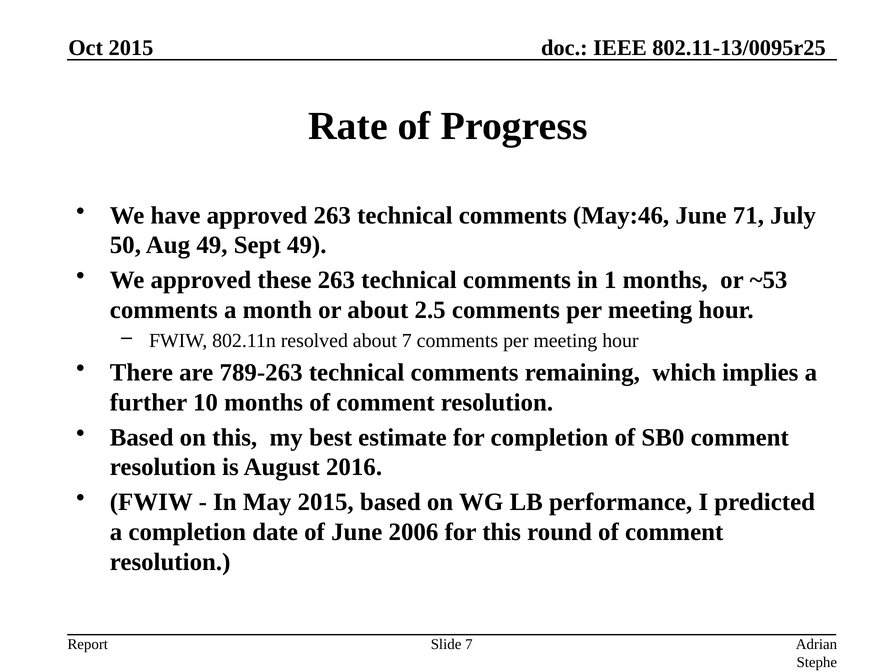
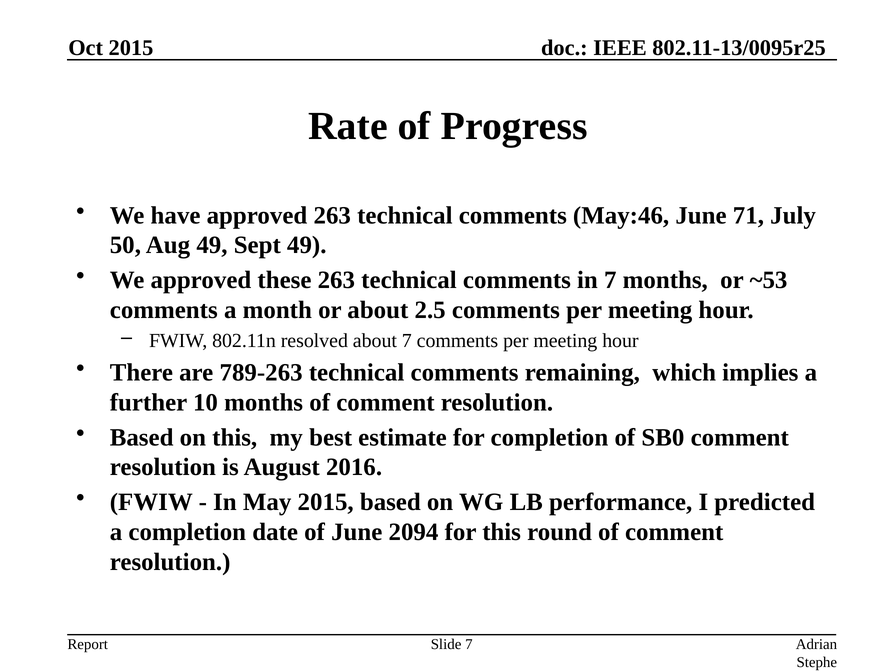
in 1: 1 -> 7
2006: 2006 -> 2094
